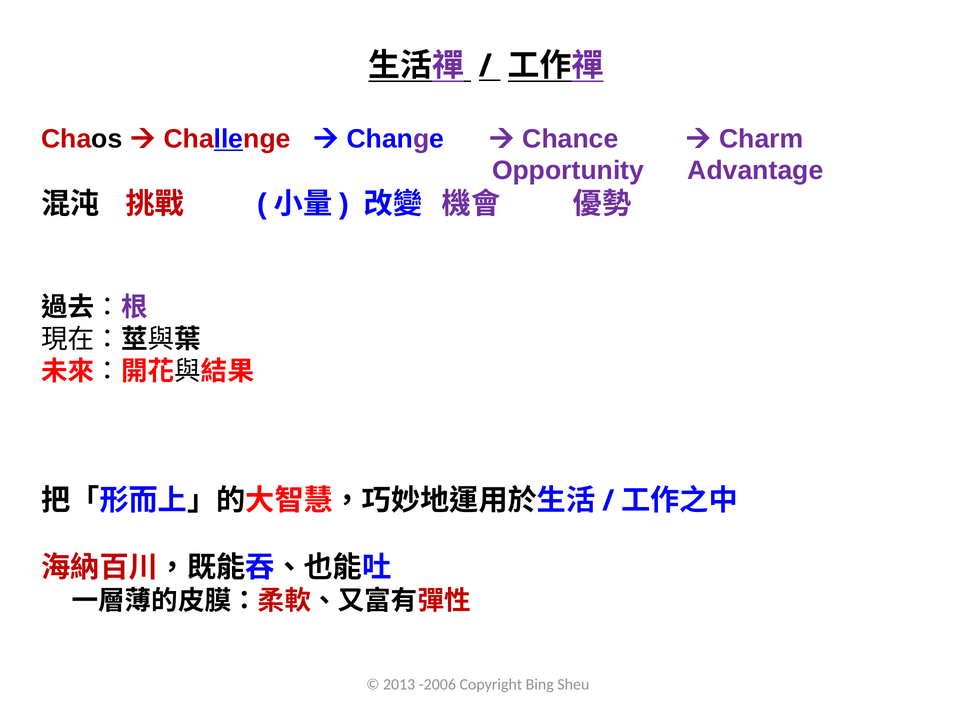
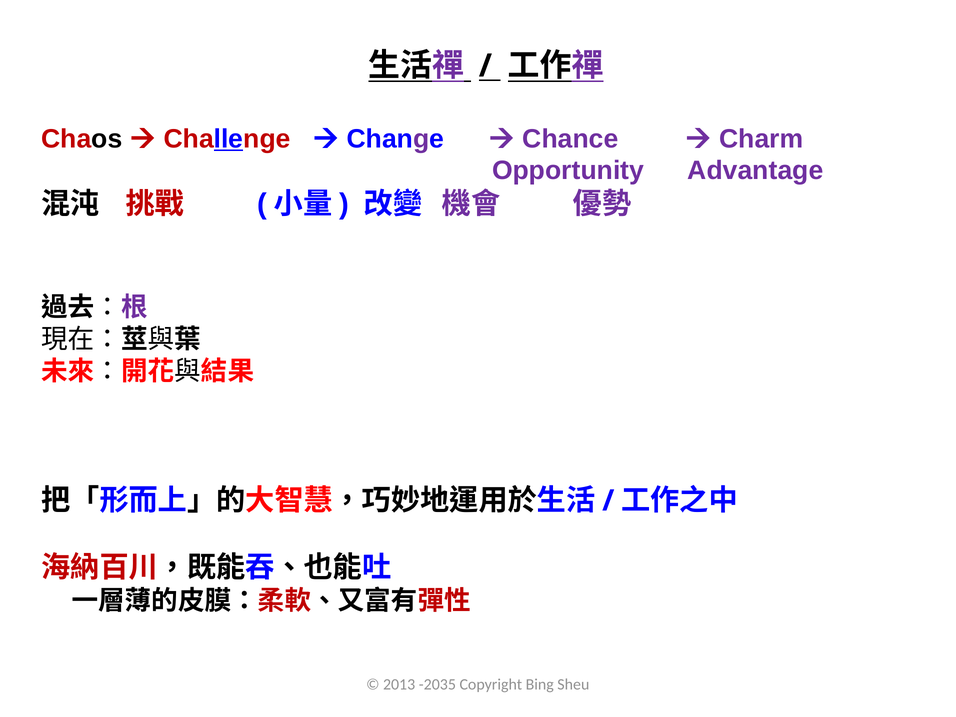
-2006: -2006 -> -2035
